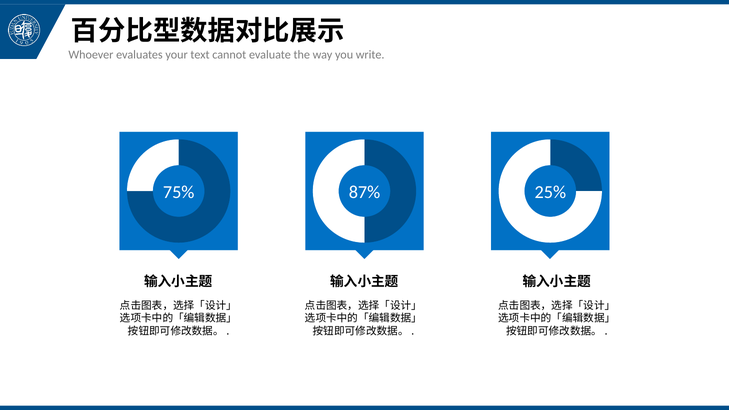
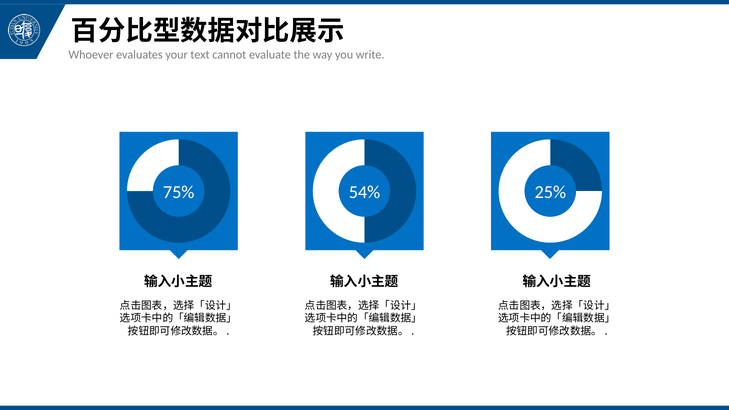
87%: 87% -> 54%
